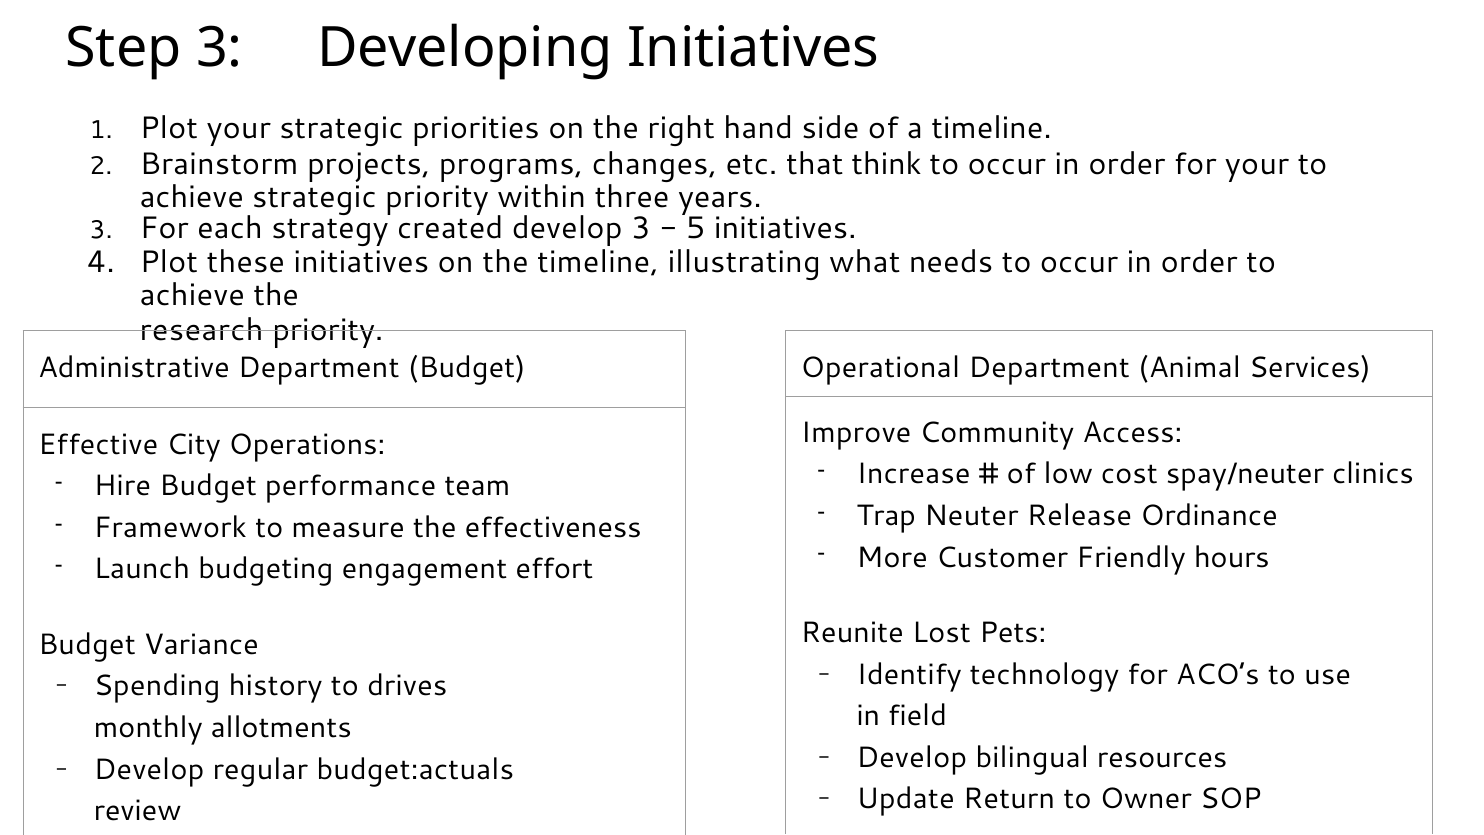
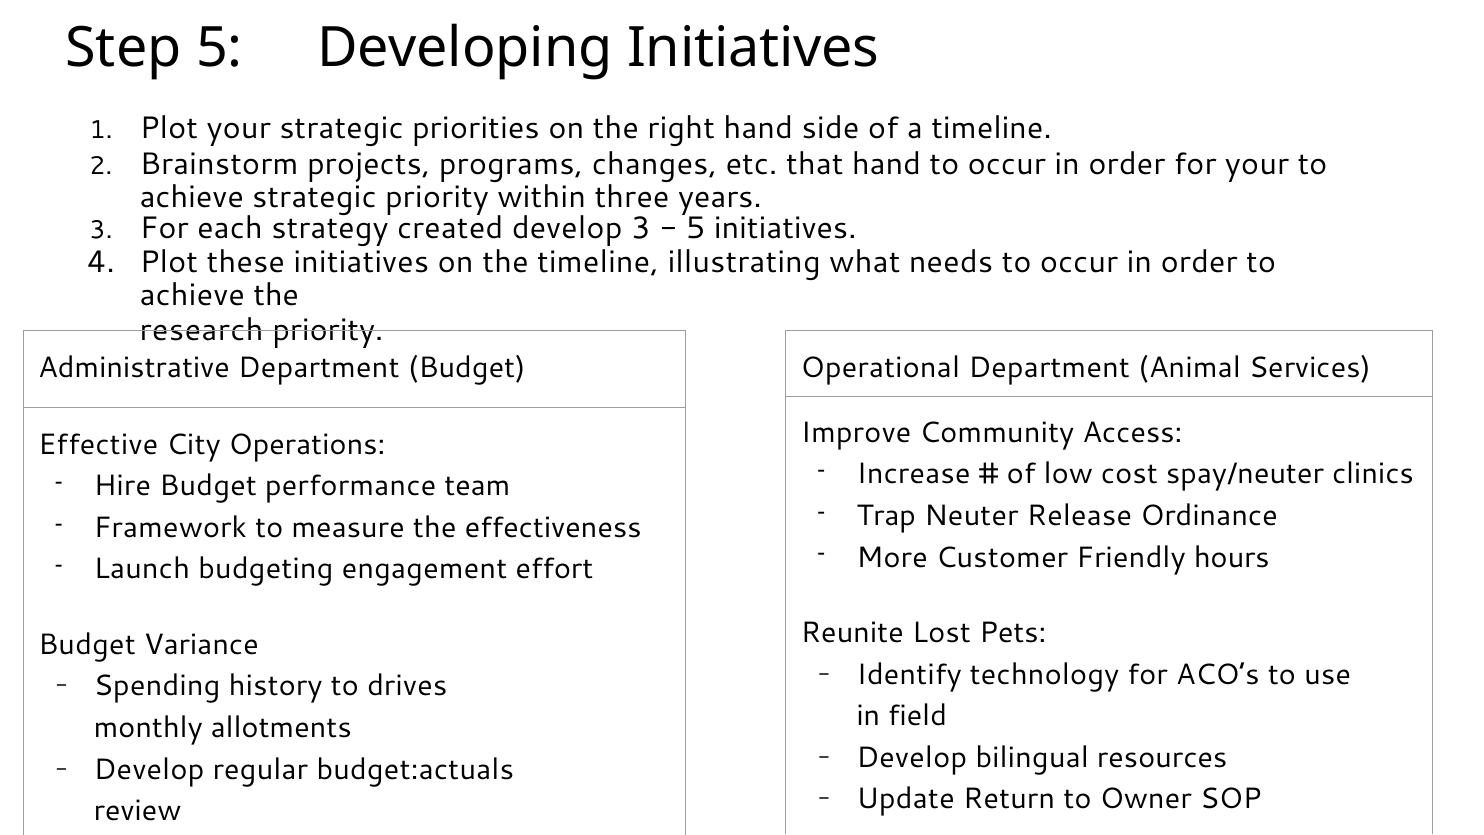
Step 3: 3 -> 5
that think: think -> hand
